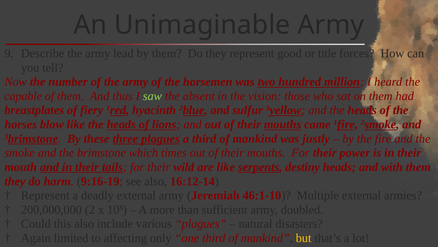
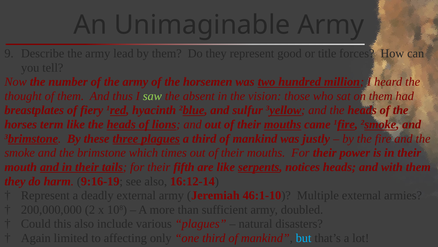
capable: capable -> thought
blow: blow -> term
wild: wild -> fifth
destiny: destiny -> notices
but colour: yellow -> light blue
